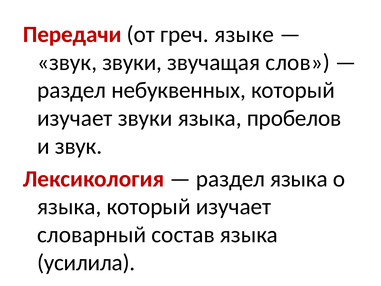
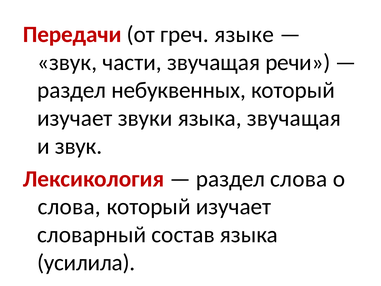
звук звуки: звуки -> части
слов: слов -> речи
языка пробелов: пробелов -> звучащая
раздел языка: языка -> слова
языка at (69, 207): языка -> слова
